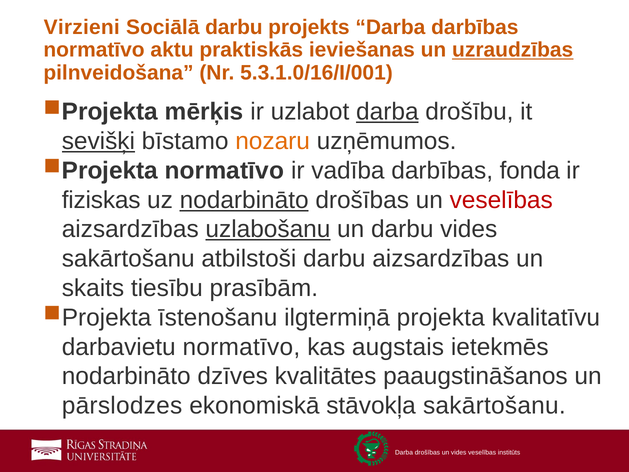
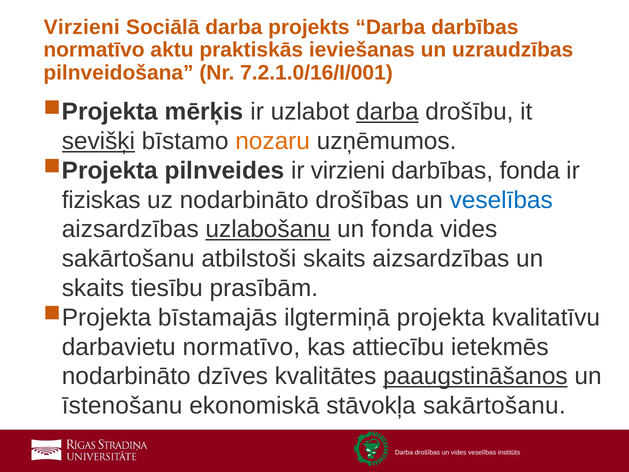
Sociālā darbu: darbu -> darba
uzraudzības underline: present -> none
5.3.1.0/16/I/001: 5.3.1.0/16/I/001 -> 7.2.1.0/16/I/001
normatīvo at (224, 171): normatīvo -> pilnveides
ir vadība: vadība -> virzieni
nodarbināto at (244, 200) underline: present -> none
veselības at (501, 200) colour: red -> blue
un darbu: darbu -> fonda
atbilstoši darbu: darbu -> skaits
īstenošanu: īstenošanu -> bīstamajās
augstais: augstais -> attiecību
paaugstināšanos underline: none -> present
pārslodzes: pārslodzes -> īstenošanu
